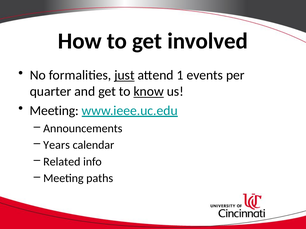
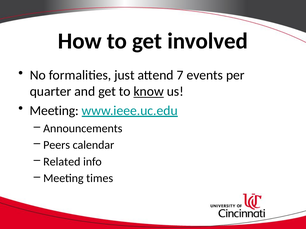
just underline: present -> none
1: 1 -> 7
Years: Years -> Peers
paths: paths -> times
